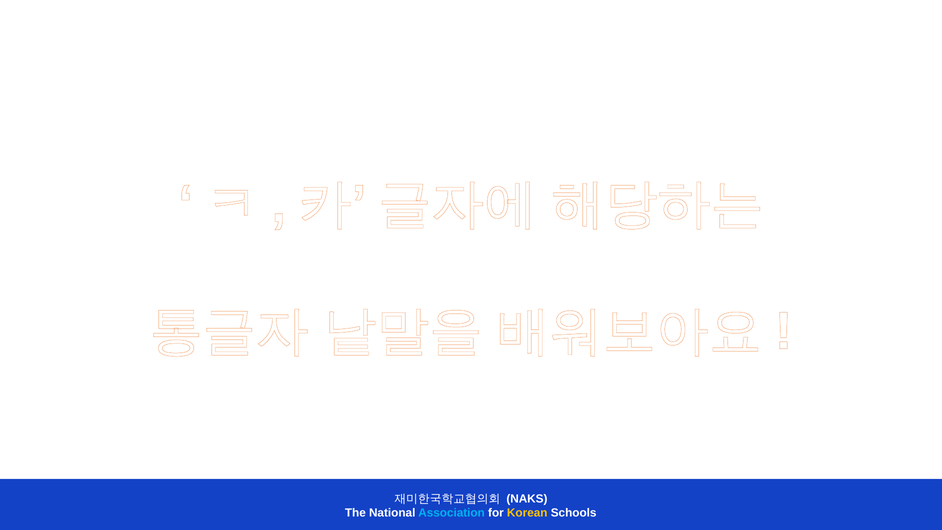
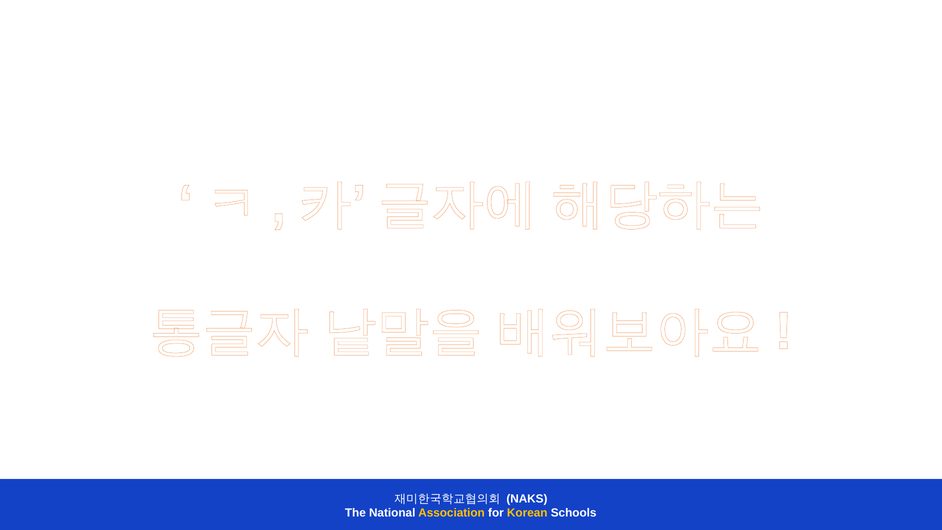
Association colour: light blue -> yellow
